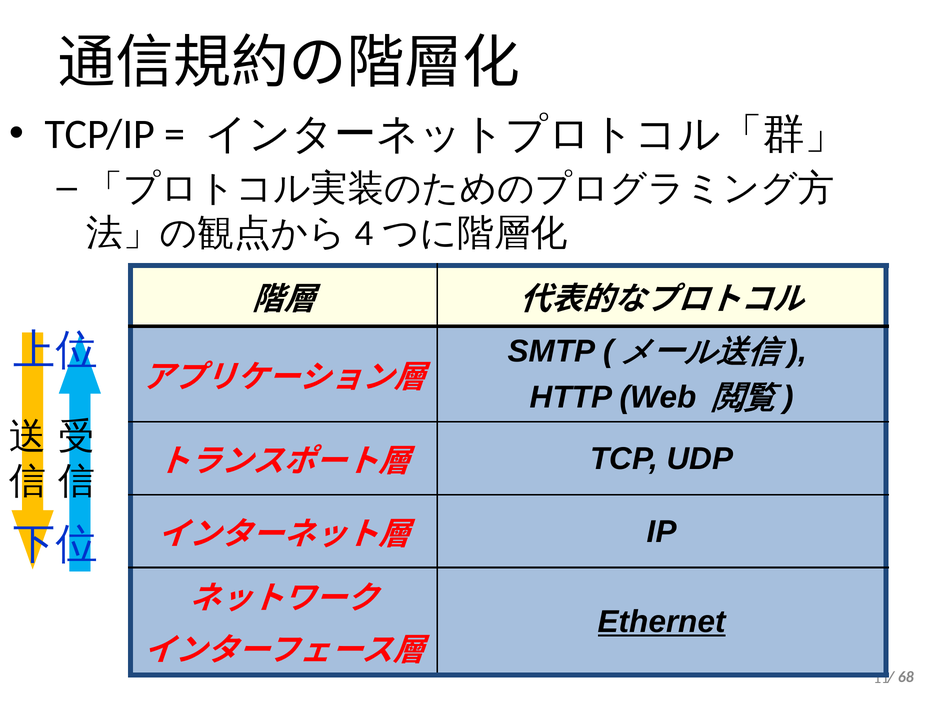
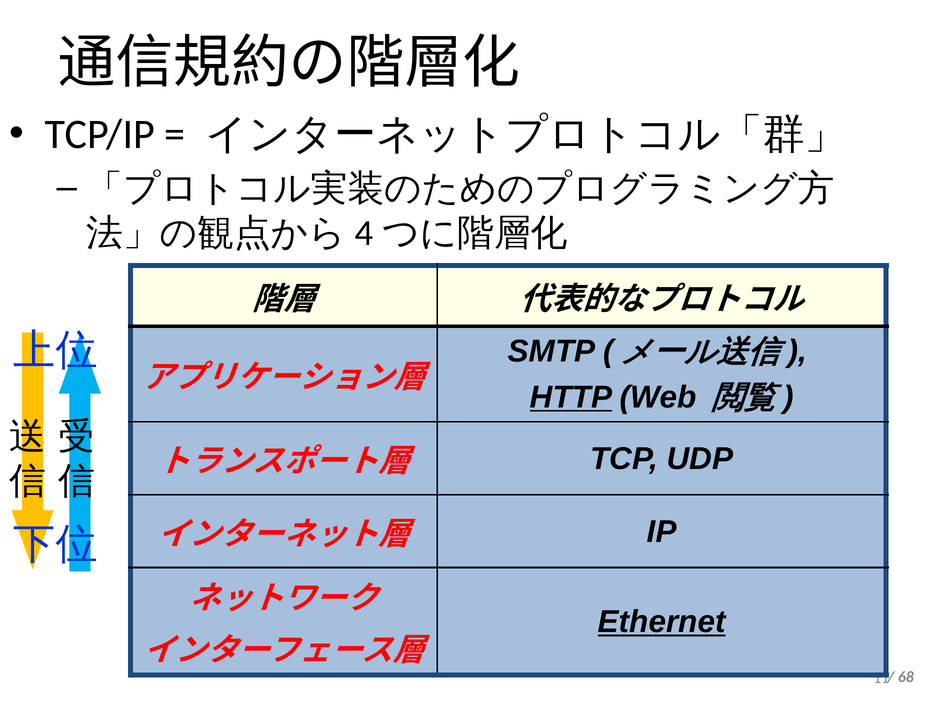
HTTP underline: none -> present
